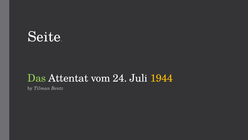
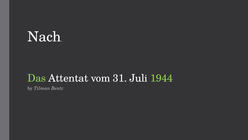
Seite: Seite -> Nach
24: 24 -> 31
1944 colour: yellow -> light green
